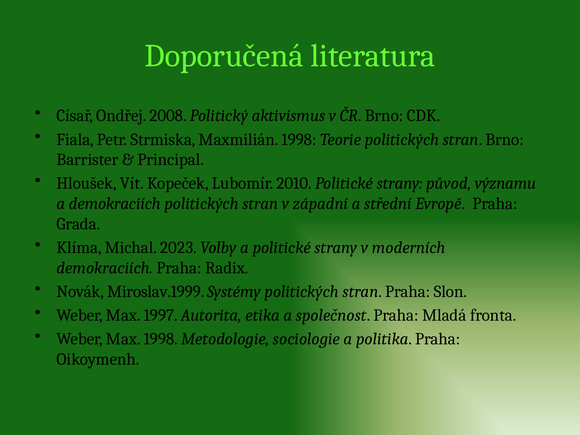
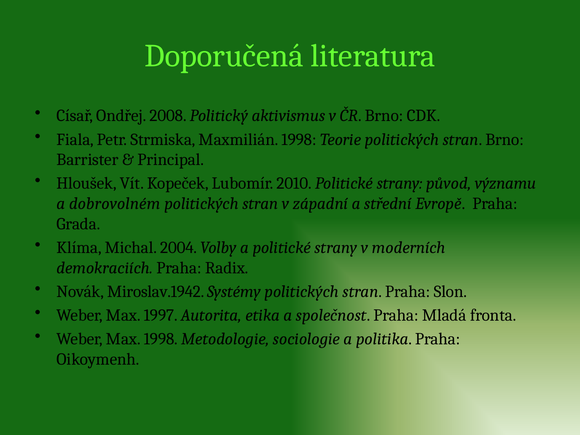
a demokraciích: demokraciích -> dobrovolném
2023: 2023 -> 2004
Miroslav.1999: Miroslav.1999 -> Miroslav.1942
